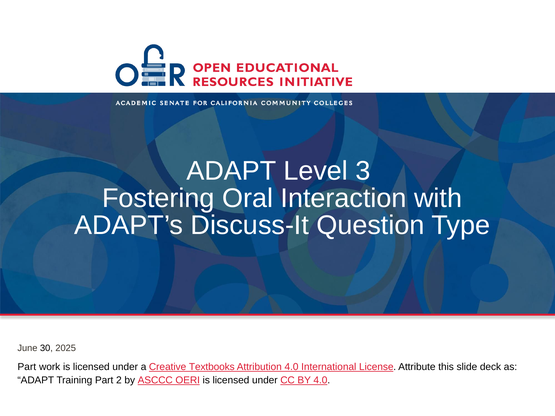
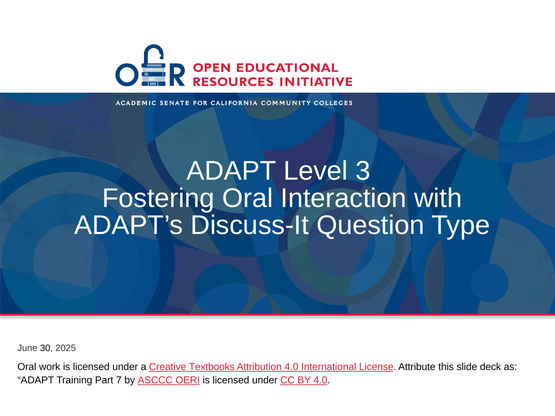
Part at (27, 367): Part -> Oral
2: 2 -> 7
